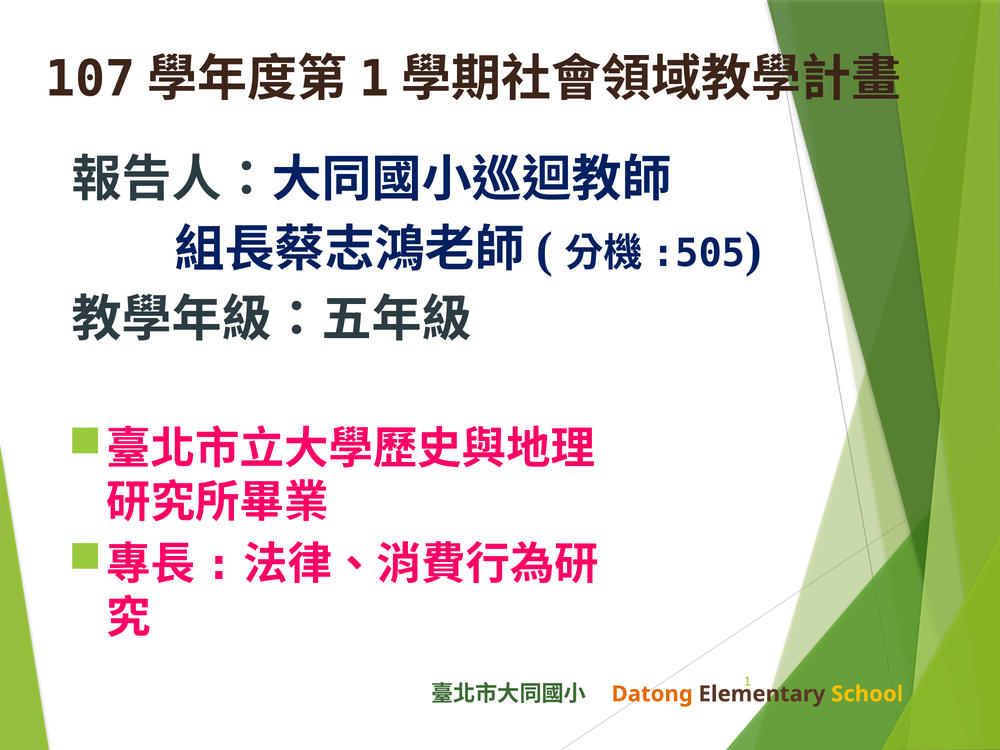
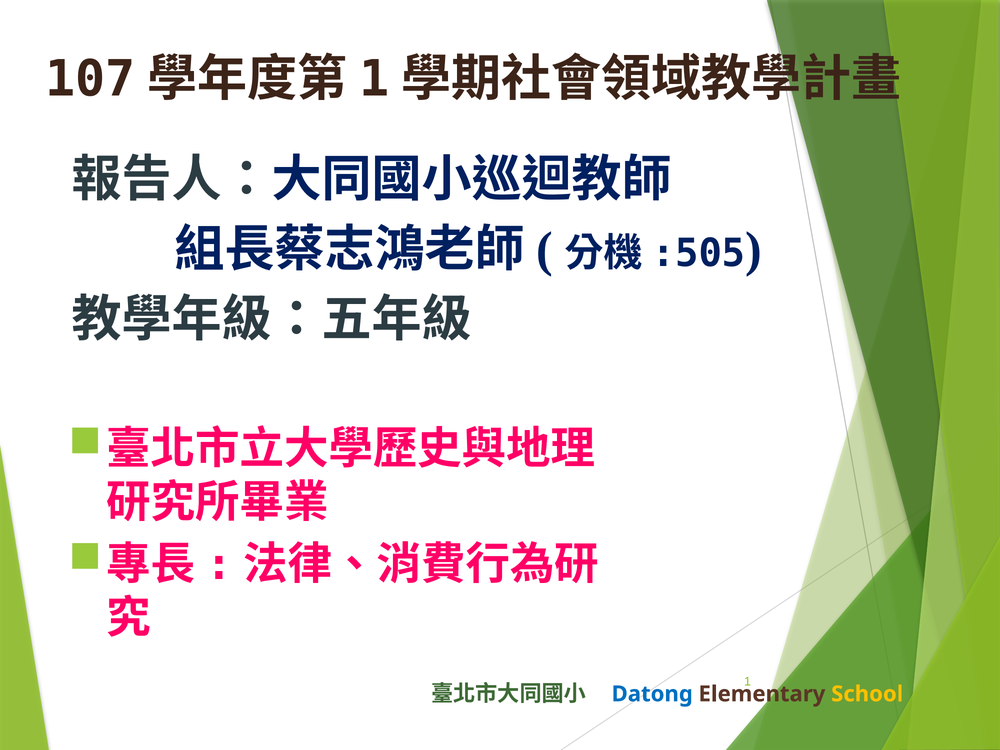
Datong colour: orange -> blue
